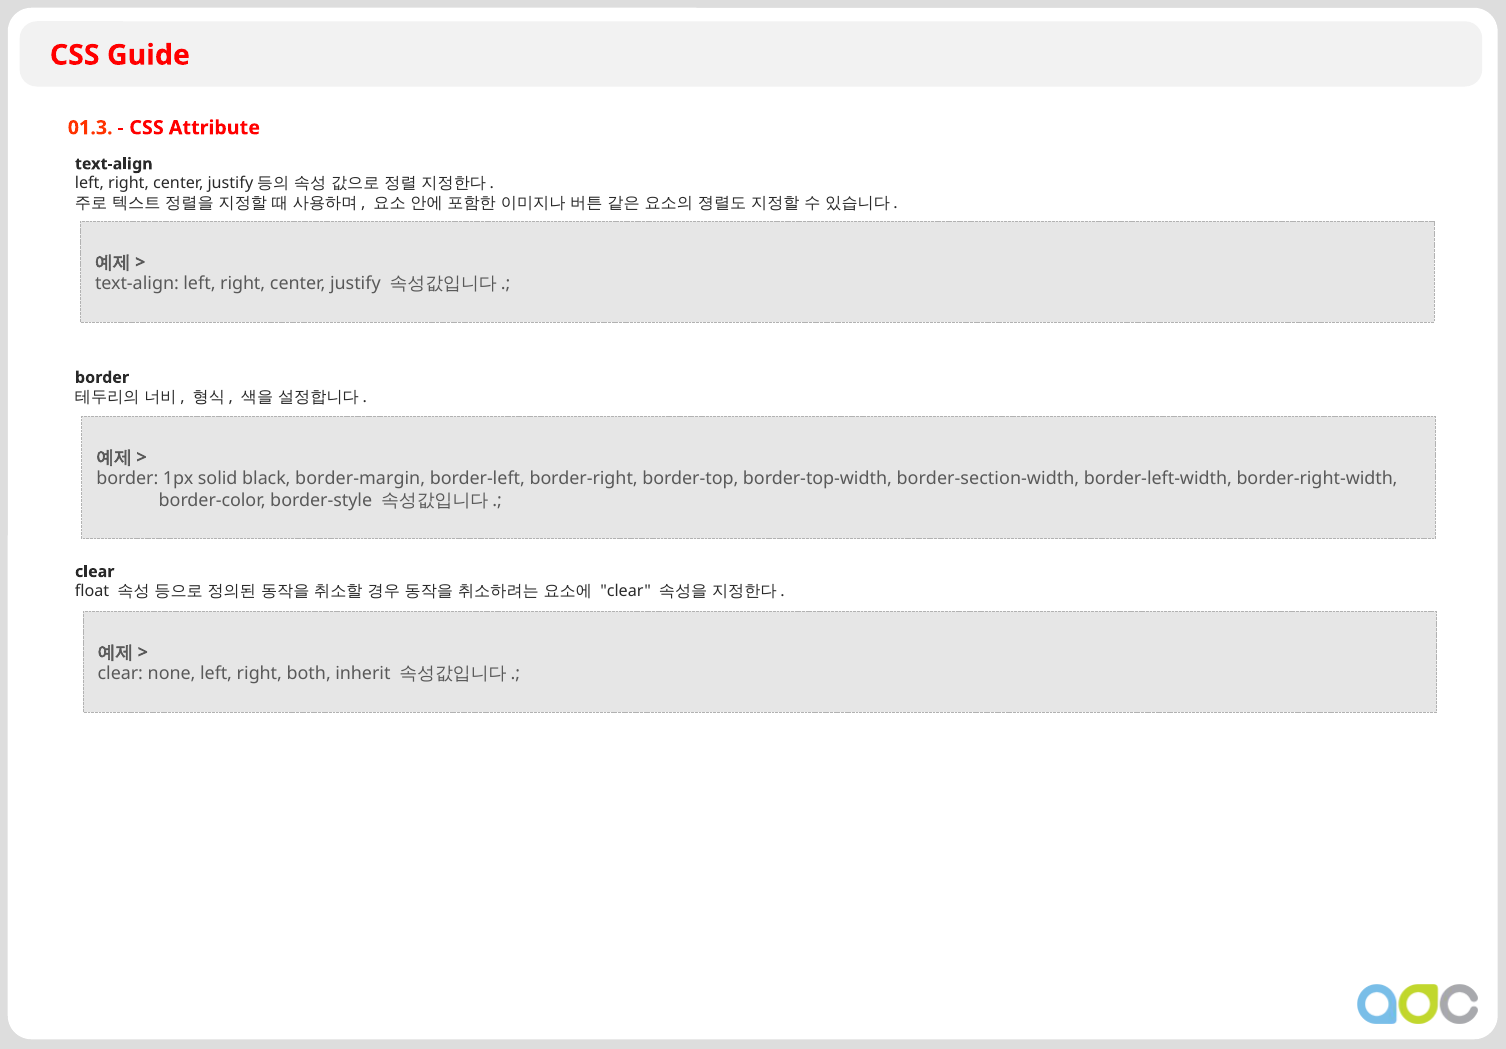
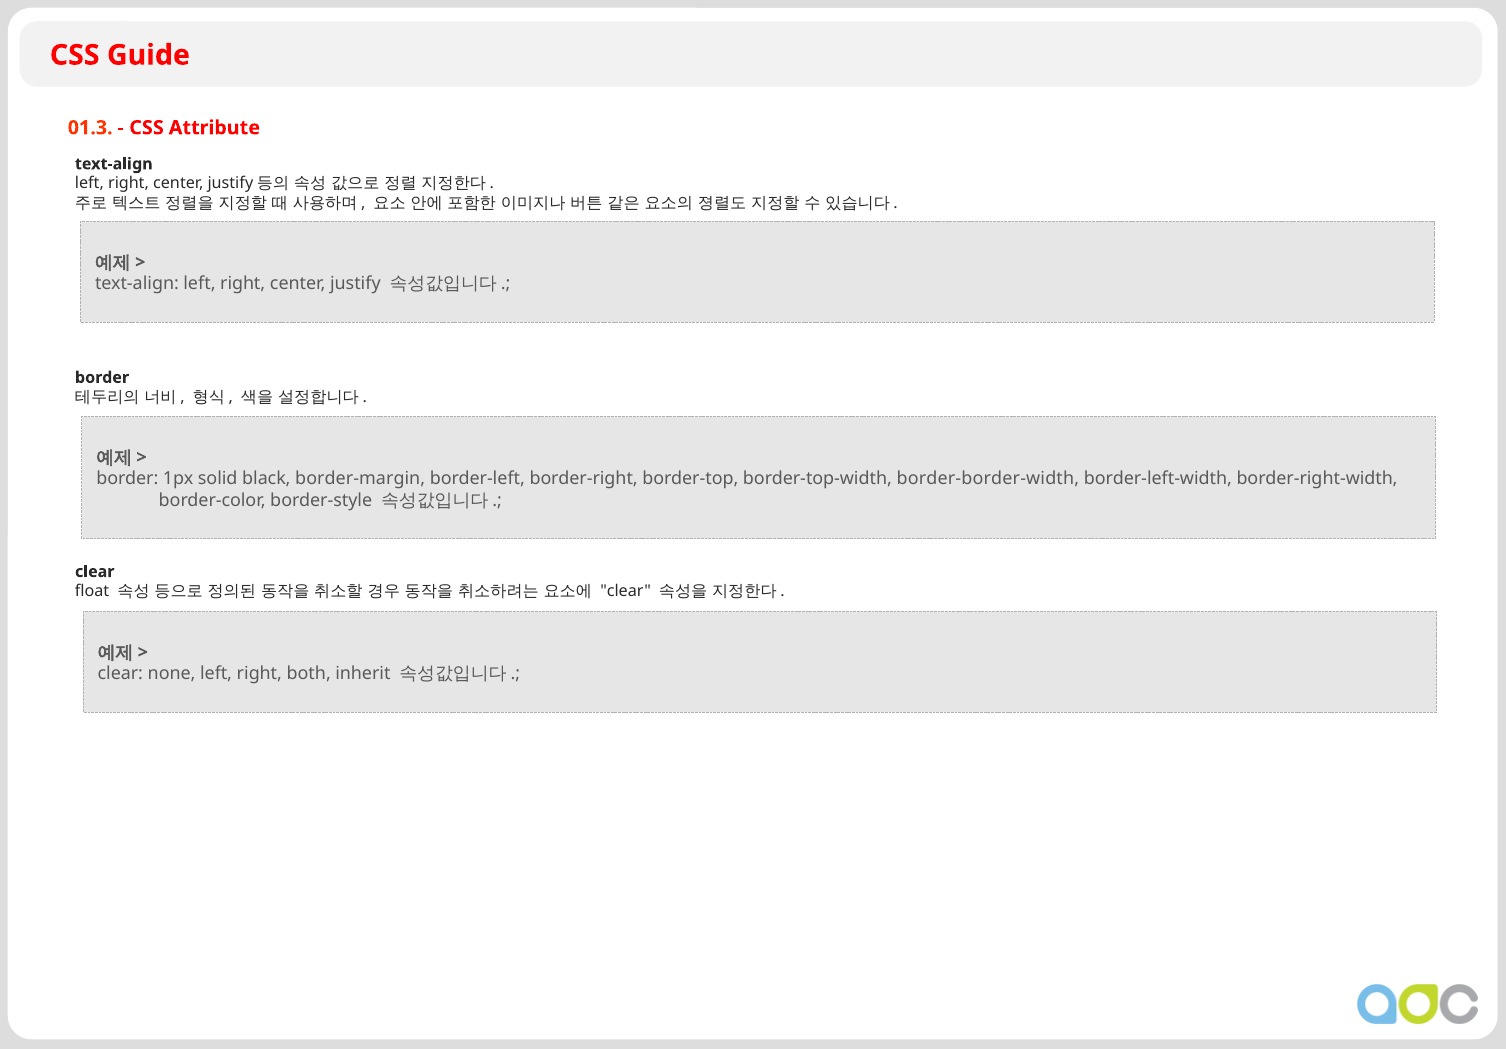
border-section-width: border-section-width -> border-border-width
